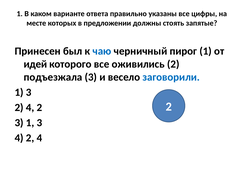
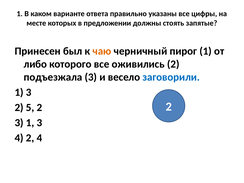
чаю colour: blue -> orange
идей: идей -> либо
4 at (30, 108): 4 -> 5
